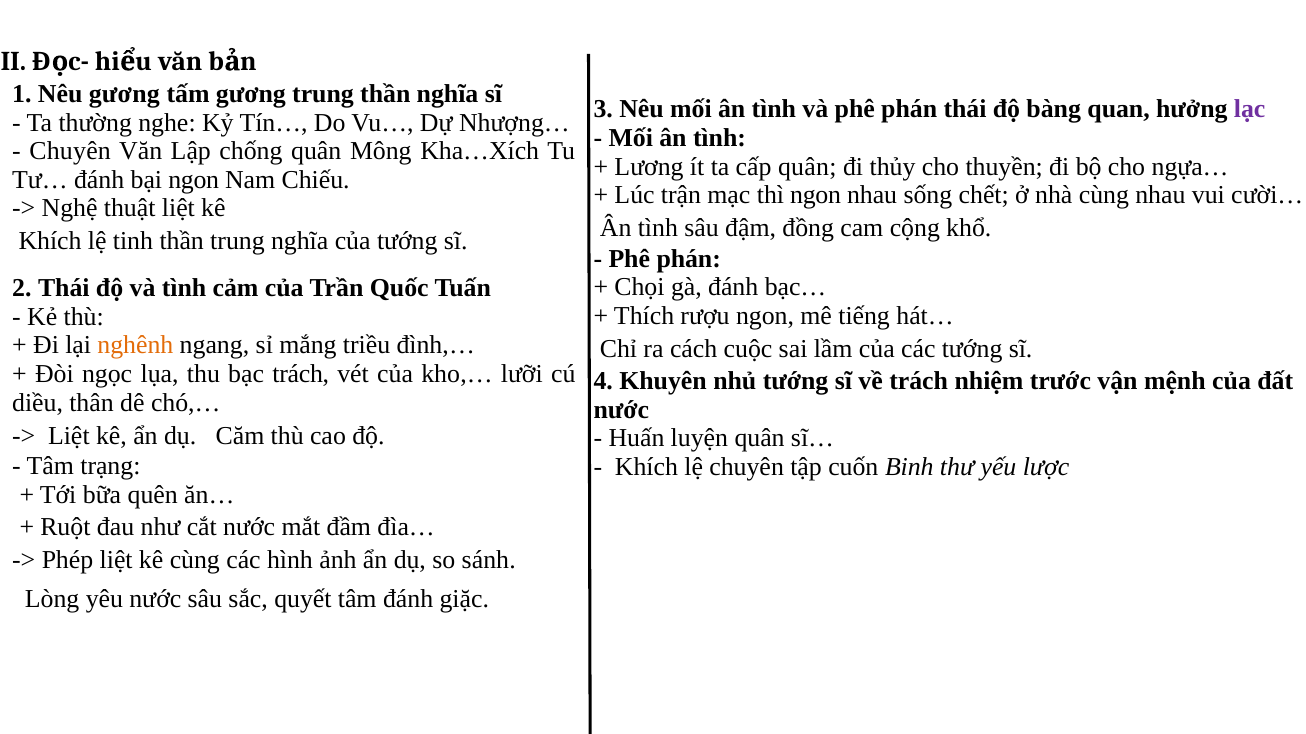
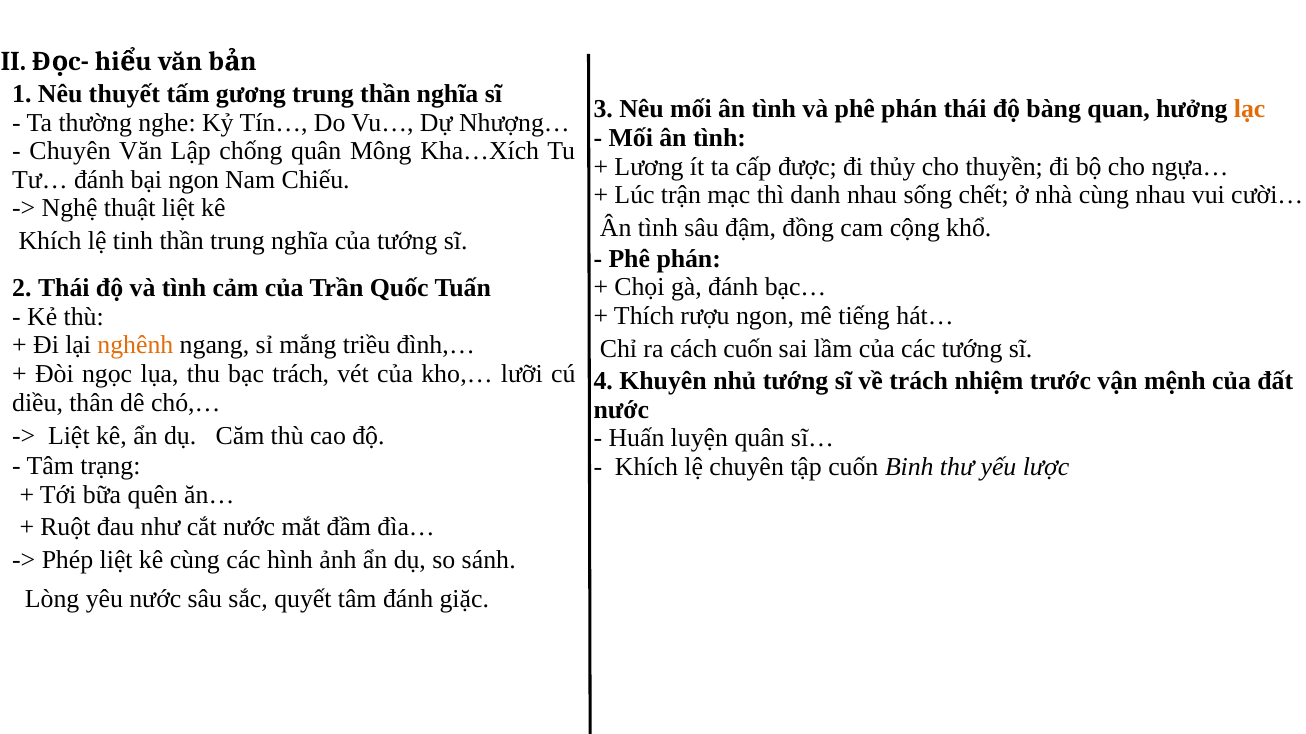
Nêu gương: gương -> thuyết
lạc colour: purple -> orange
cấp quân: quân -> được
thì ngon: ngon -> danh
cách cuộc: cuộc -> cuốn
